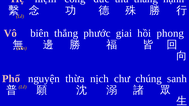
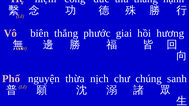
phong: phong -> hương
